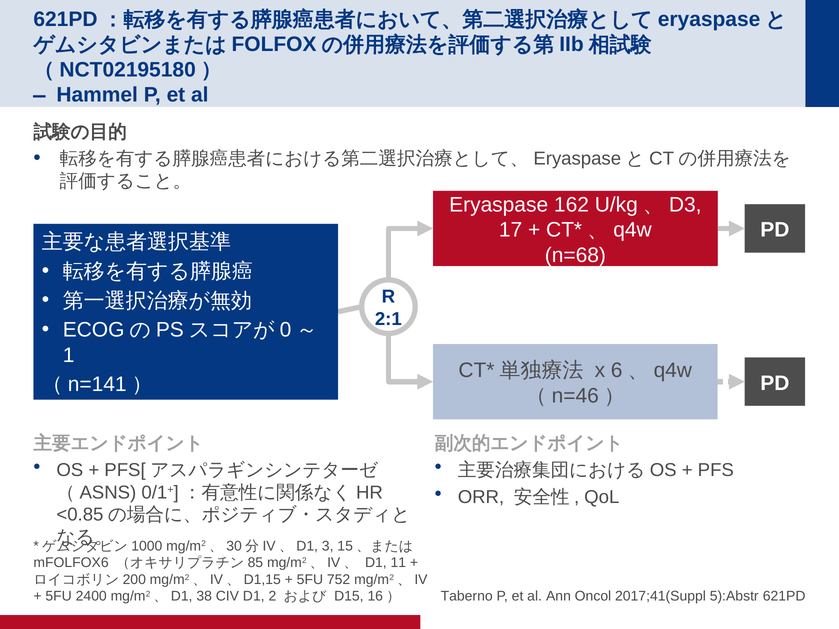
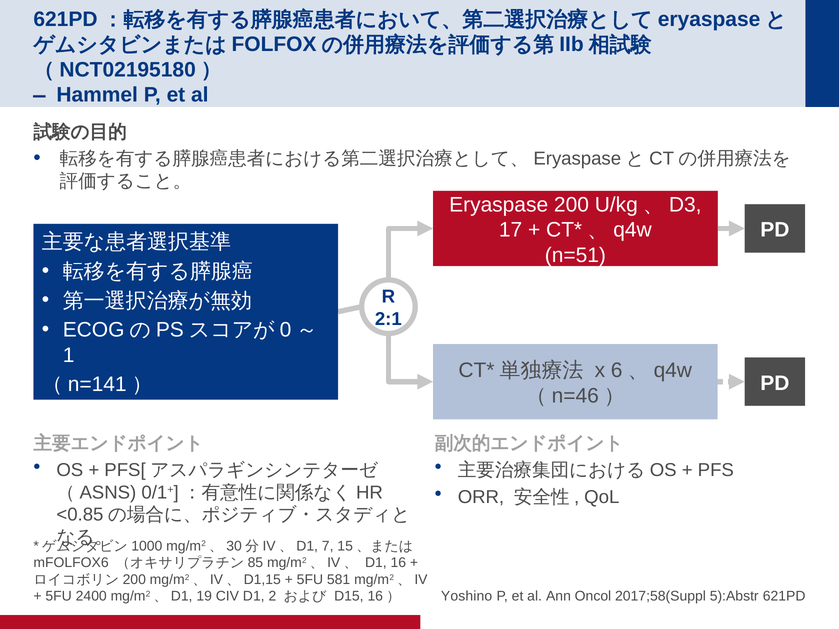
Eryaspase 162: 162 -> 200
n=68: n=68 -> n=51
3: 3 -> 7
11: 11 -> 16
752: 752 -> 581
38: 38 -> 19
Taberno: Taberno -> Yoshino
2017;41(Suppl: 2017;41(Suppl -> 2017;58(Suppl
